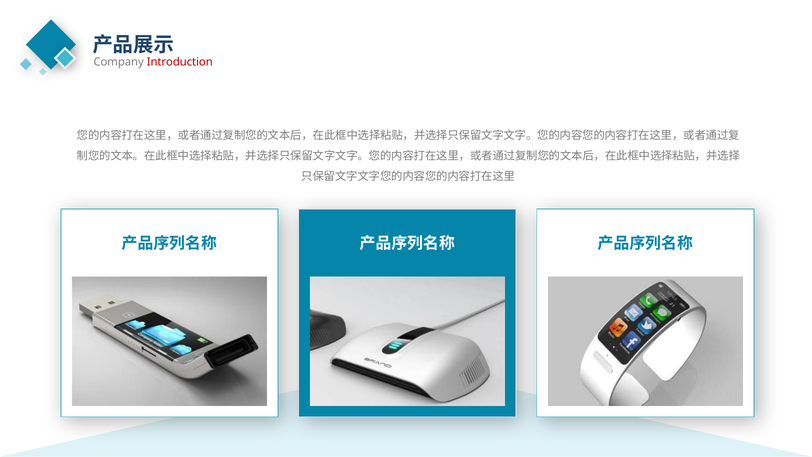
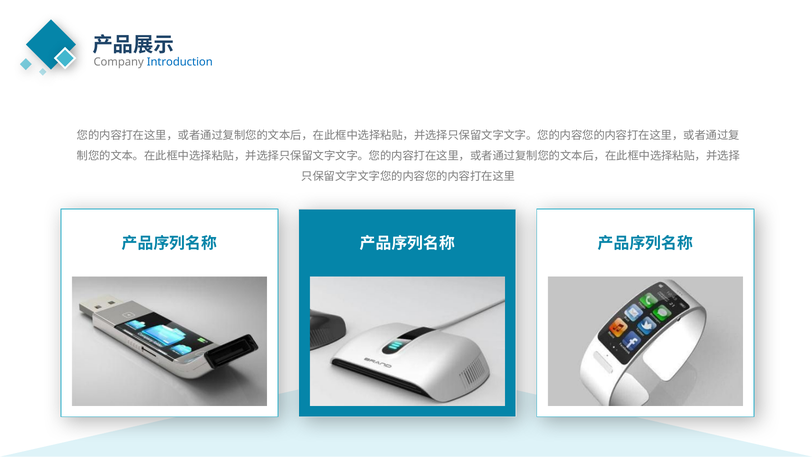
Introduction colour: red -> blue
